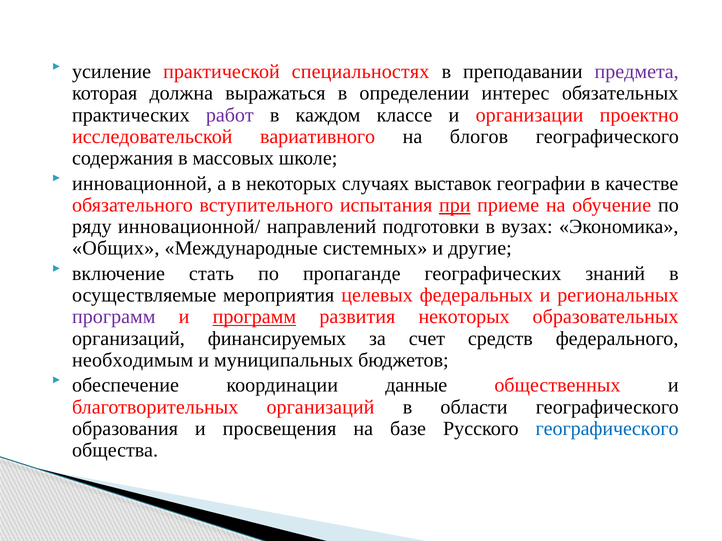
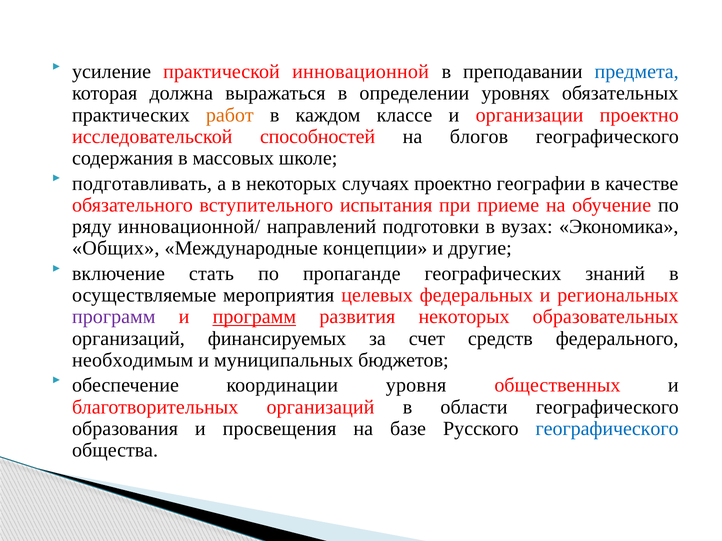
специальностях: специальностях -> инновационной
предмета colour: purple -> blue
интерес: интерес -> уровнях
работ colour: purple -> orange
вариативного: вариативного -> способностей
инновационной: инновационной -> подготавливать
случаях выставок: выставок -> проектно
при underline: present -> none
системных: системных -> концепции
данные: данные -> уровня
